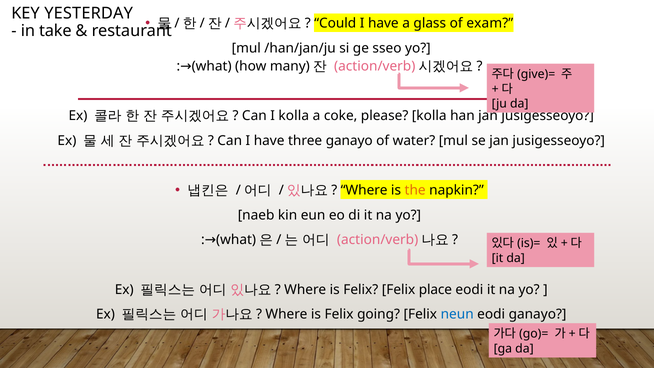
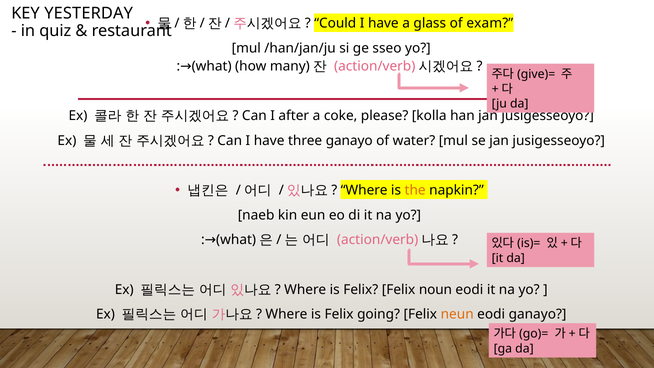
take: take -> quiz
I kolla: kolla -> after
place: place -> noun
neun colour: blue -> orange
